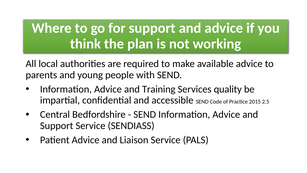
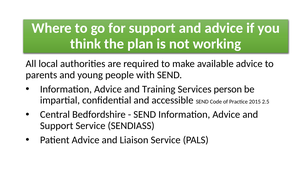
quality: quality -> person
